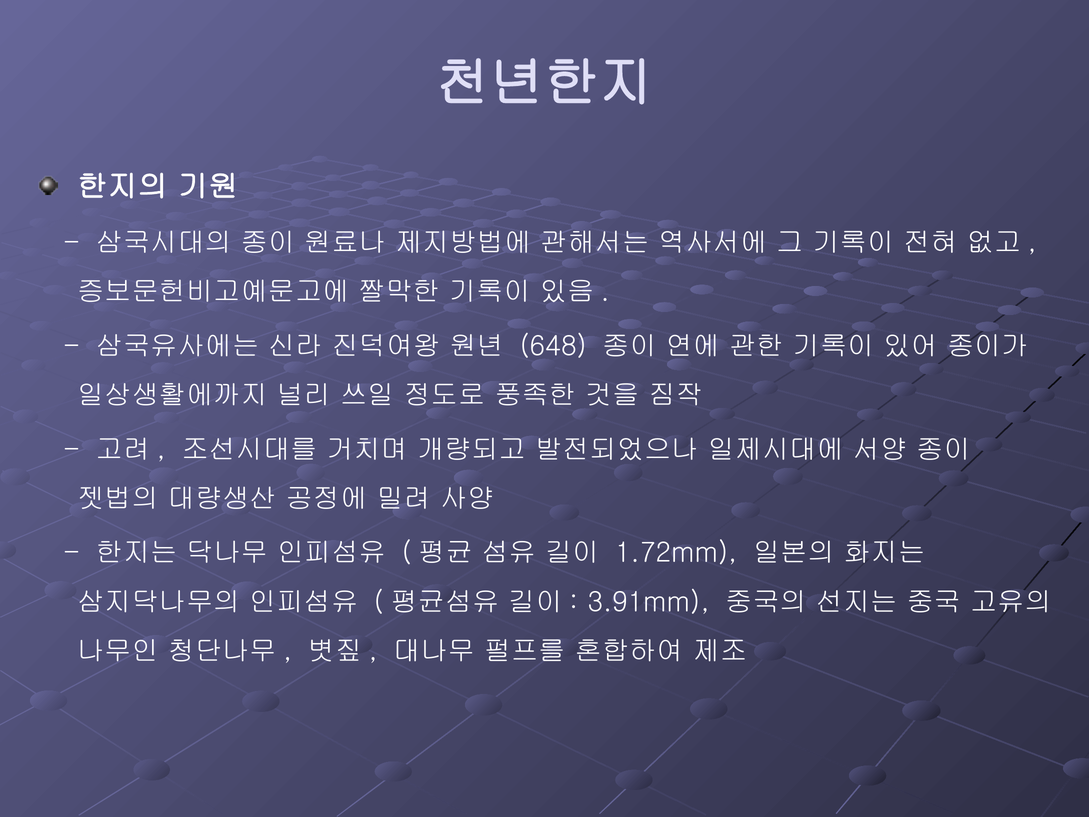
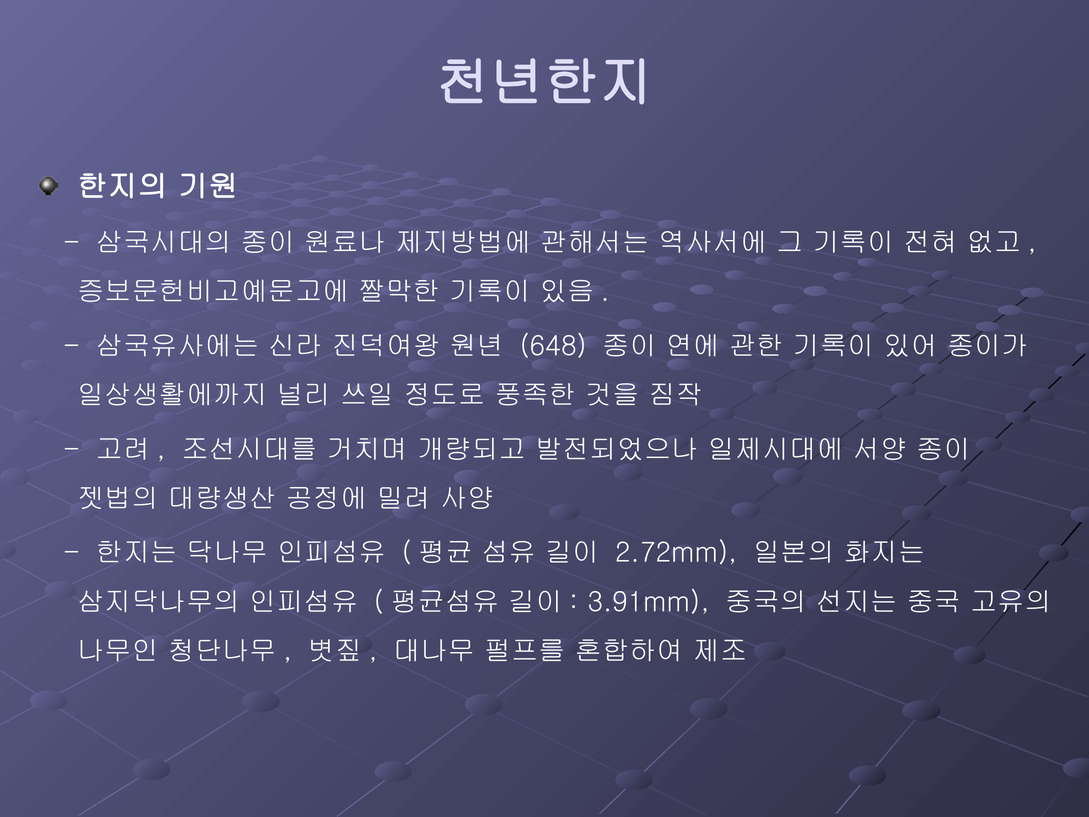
1.72mm: 1.72mm -> 2.72mm
